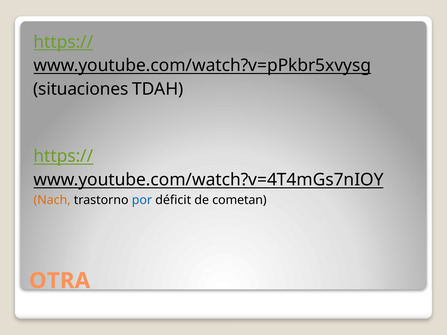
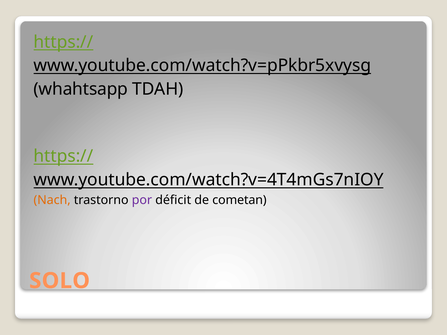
situaciones: situaciones -> whahtsapp
por colour: blue -> purple
OTRA: OTRA -> SOLO
